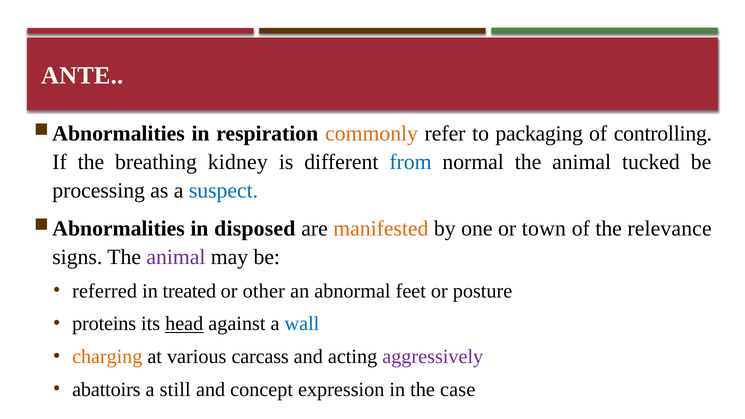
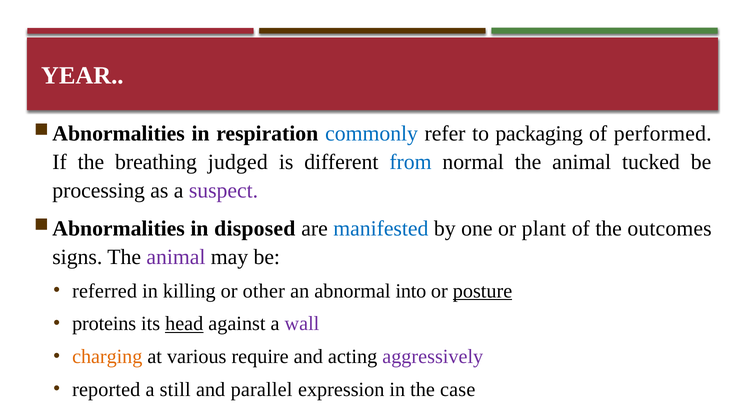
ANTE: ANTE -> YEAR
commonly colour: orange -> blue
controlling: controlling -> performed
kidney: kidney -> judged
suspect colour: blue -> purple
manifested colour: orange -> blue
town: town -> plant
relevance: relevance -> outcomes
treated: treated -> killing
feet: feet -> into
posture underline: none -> present
wall colour: blue -> purple
carcass: carcass -> require
abattoirs: abattoirs -> reported
concept: concept -> parallel
